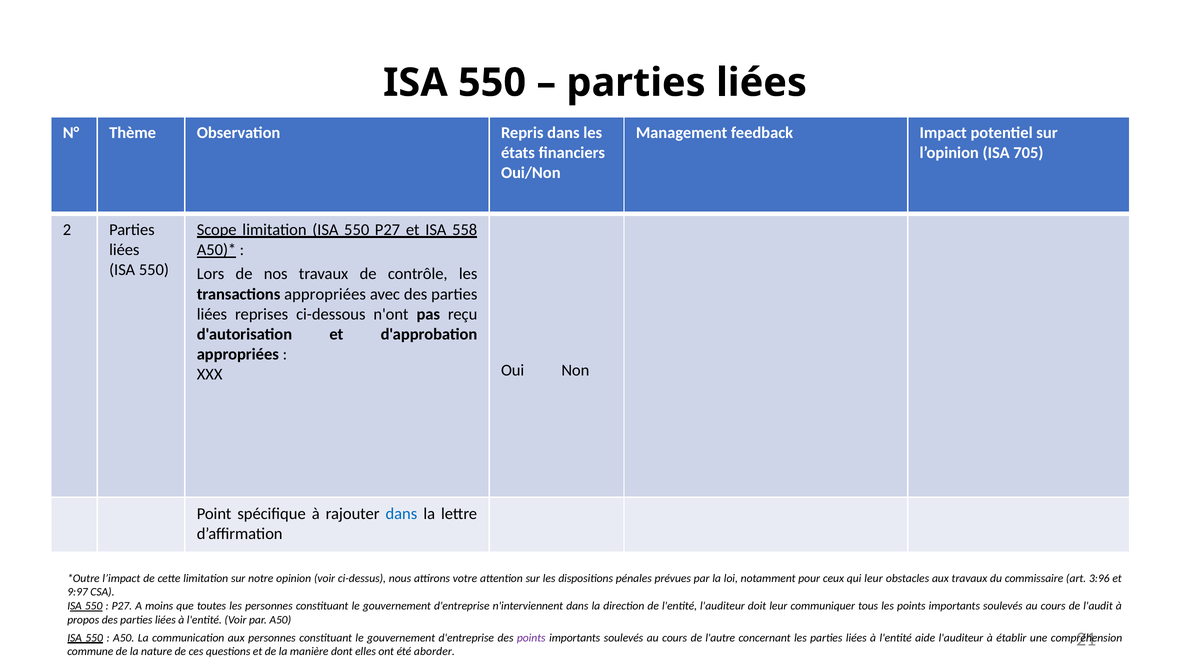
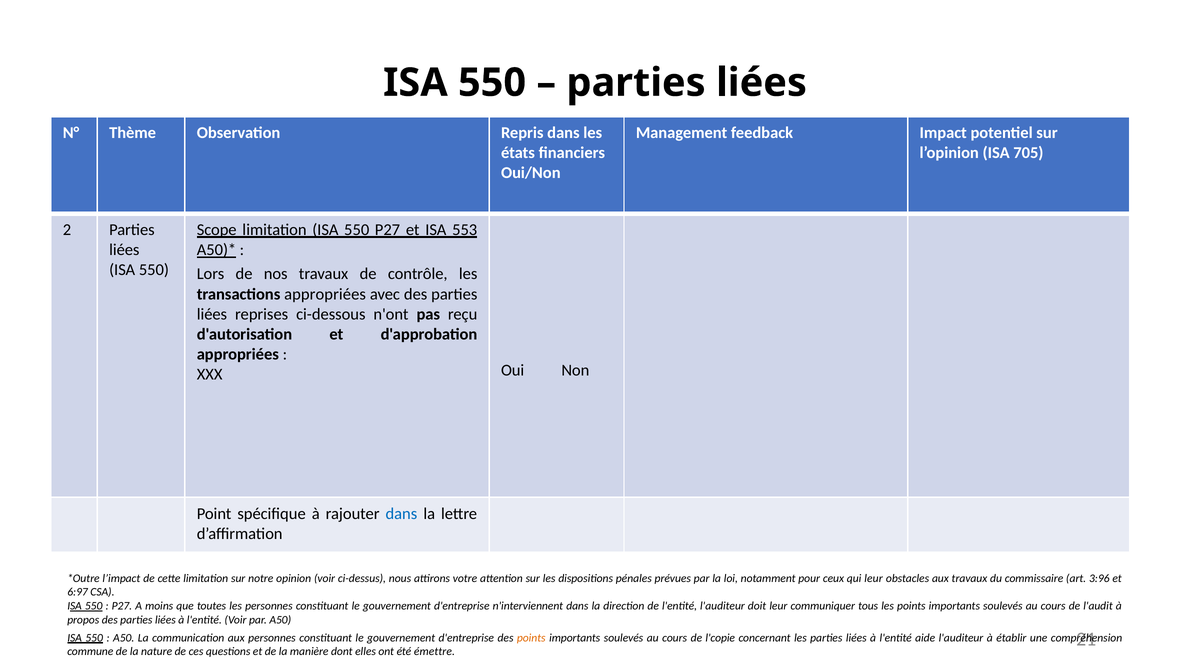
558: 558 -> 553
9:97: 9:97 -> 6:97
points at (531, 638) colour: purple -> orange
l'autre: l'autre -> l'copie
aborder: aborder -> émettre
